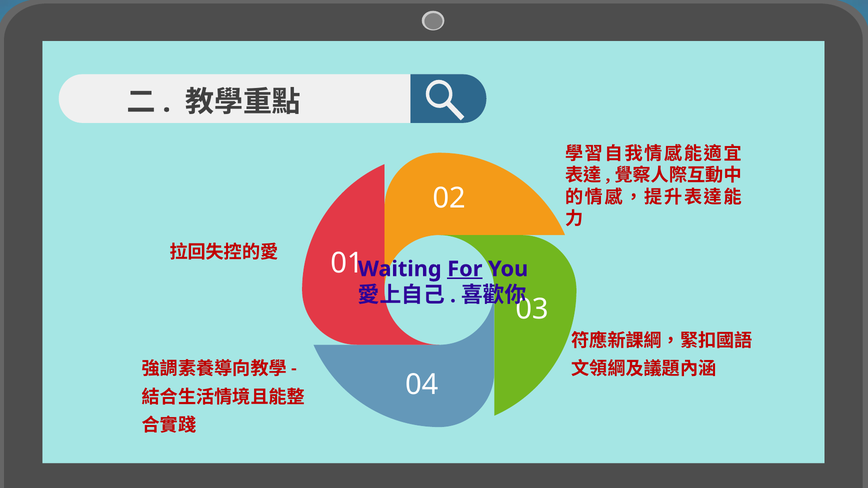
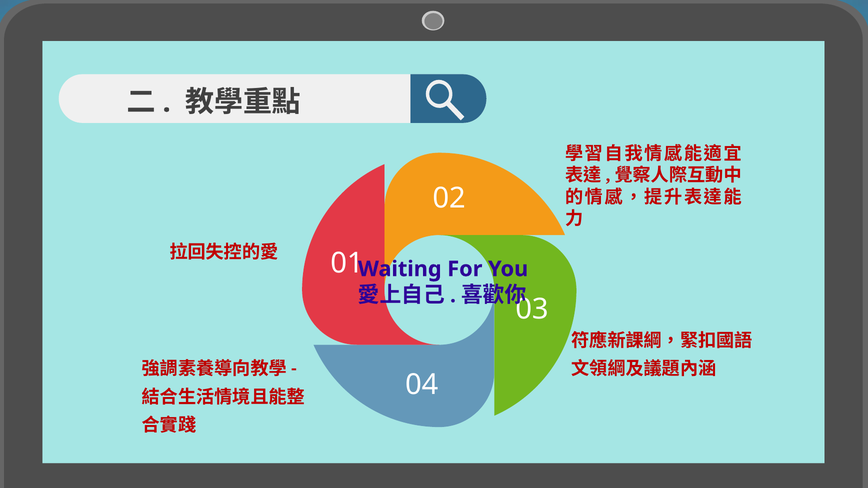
For underline: present -> none
